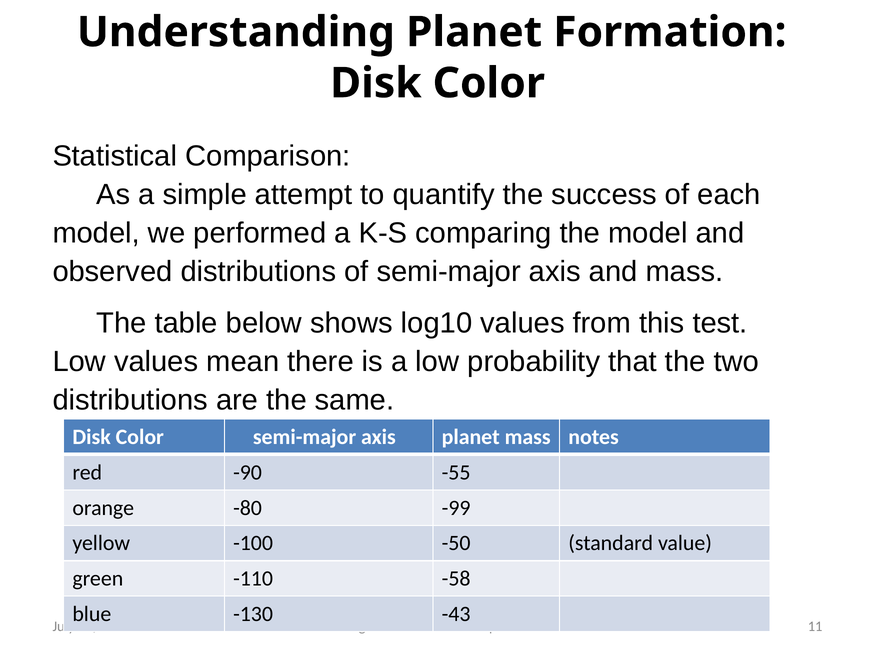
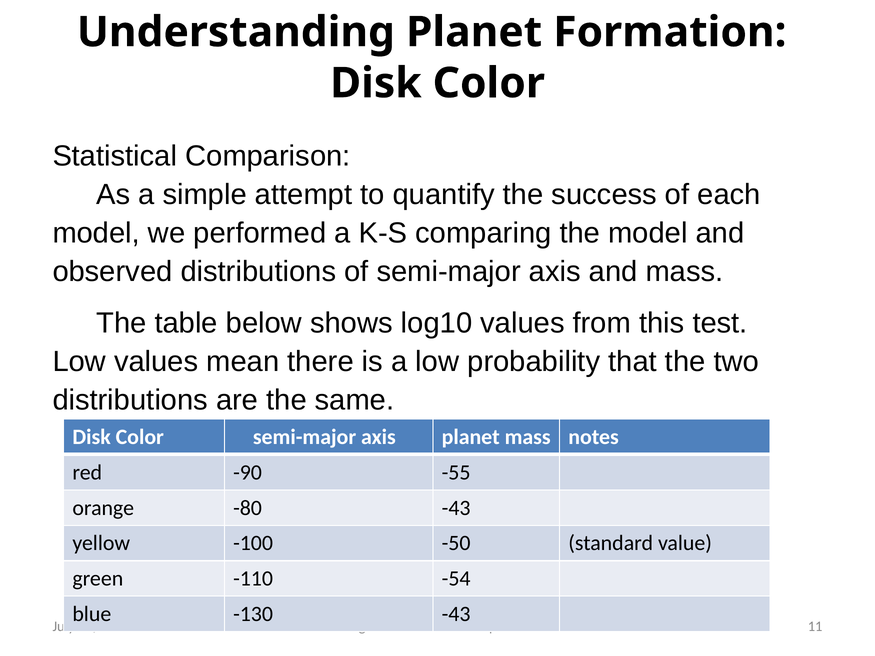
-80 -99: -99 -> -43
-58: -58 -> -54
